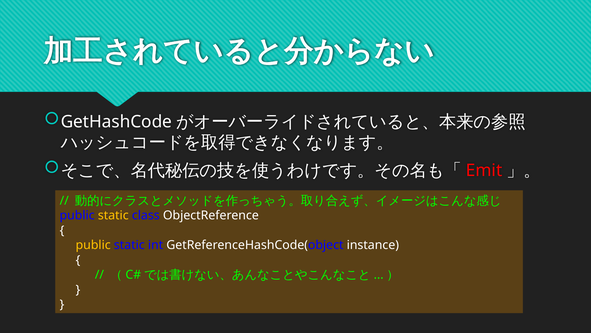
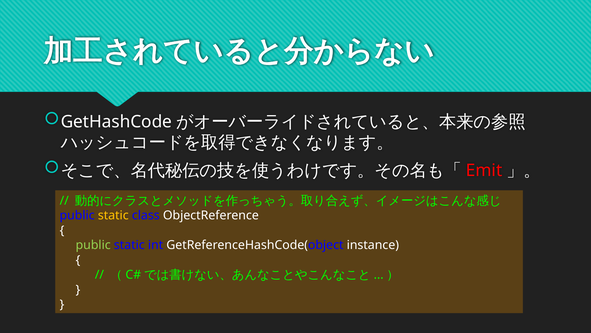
public at (93, 245) colour: yellow -> light green
